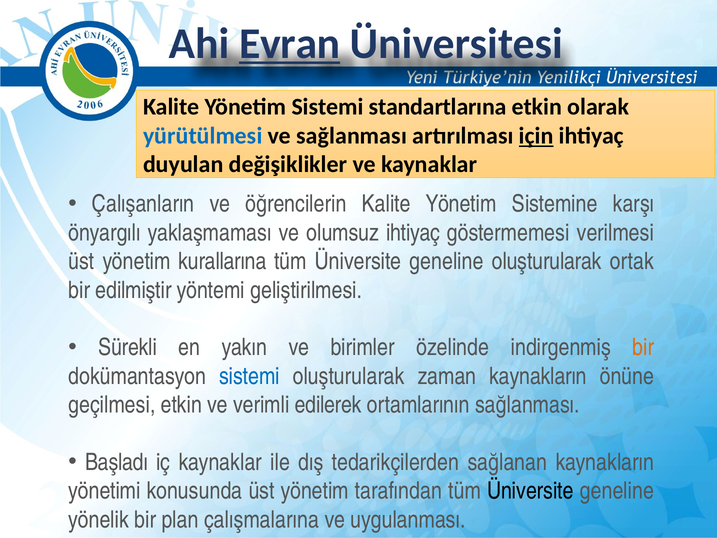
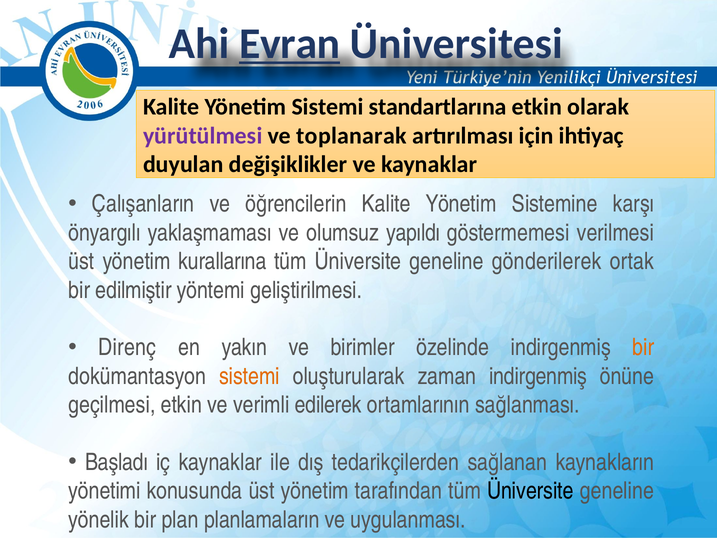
yürütülmesi colour: blue -> purple
ve sağlanması: sağlanması -> toplanarak
için underline: present -> none
olumsuz ihtiyaç: ihtiyaç -> yapıldı
geneline oluşturularak: oluşturularak -> gönderilerek
Sürekli: Sürekli -> Direnç
sistemi at (249, 376) colour: blue -> orange
zaman kaynakların: kaynakların -> indirgenmiş
çalışmalarına: çalışmalarına -> planlamaların
